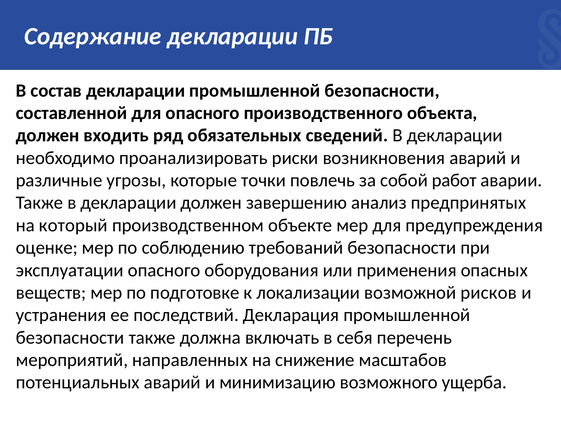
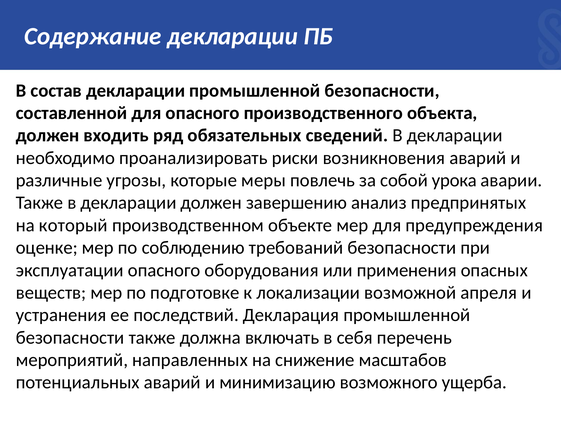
точки: точки -> меры
работ: работ -> урока
рисков: рисков -> апреля
